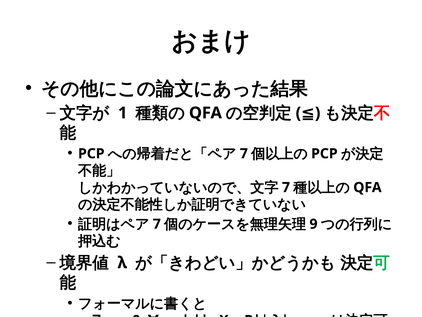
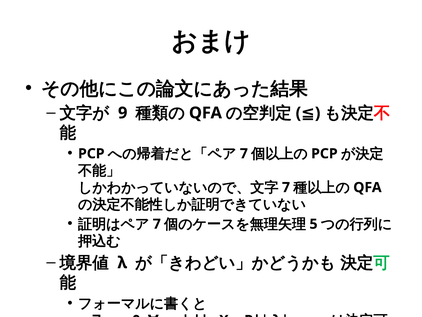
1: 1 -> 9
9: 9 -> 5
